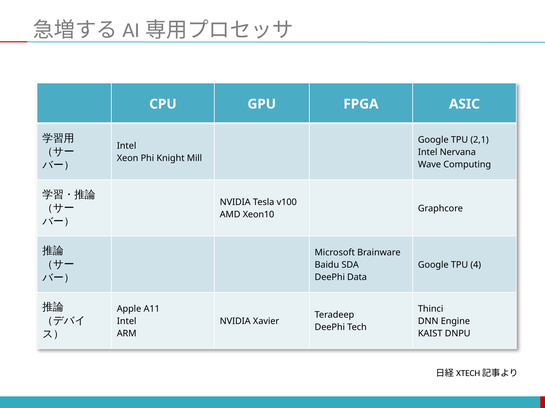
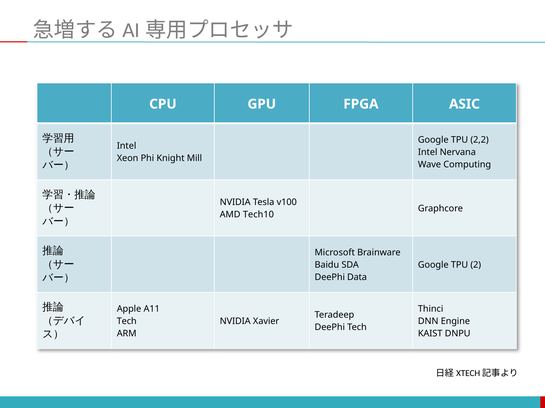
2,1: 2,1 -> 2,2
Xeon10: Xeon10 -> Tech10
4: 4 -> 2
Intel at (127, 322): Intel -> Tech
